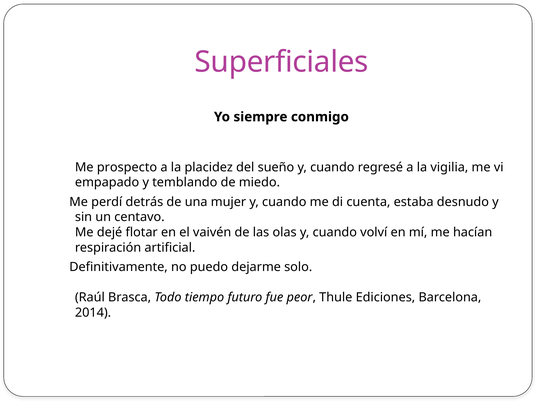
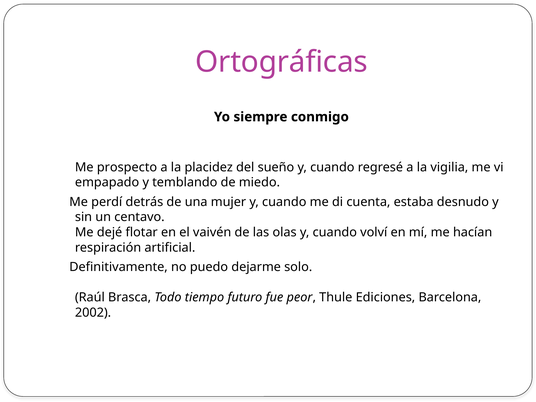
Superficiales: Superficiales -> Ortográficas
2014: 2014 -> 2002
